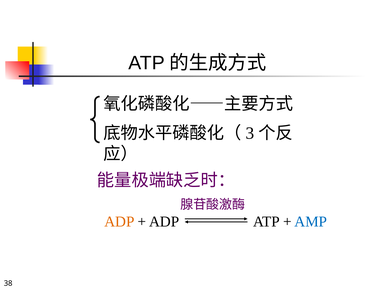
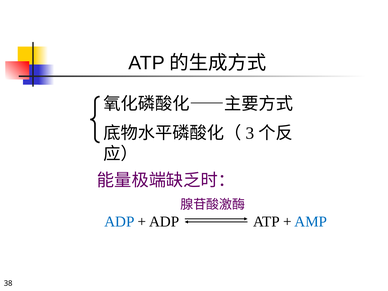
ADP at (119, 222) colour: orange -> blue
